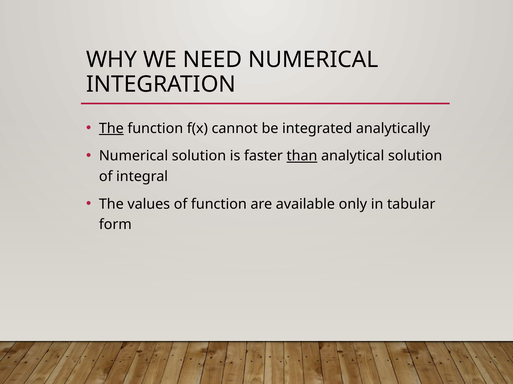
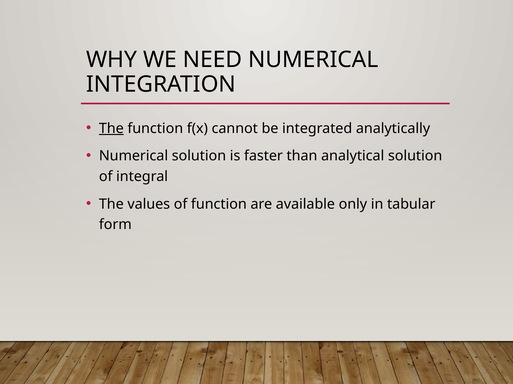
than underline: present -> none
